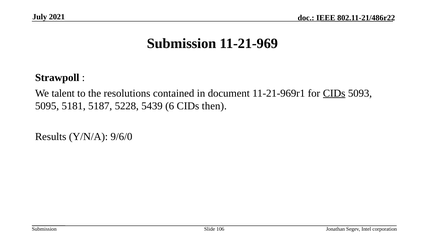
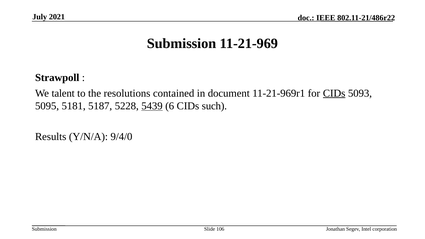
5439 underline: none -> present
then: then -> such
9/6/0: 9/6/0 -> 9/4/0
